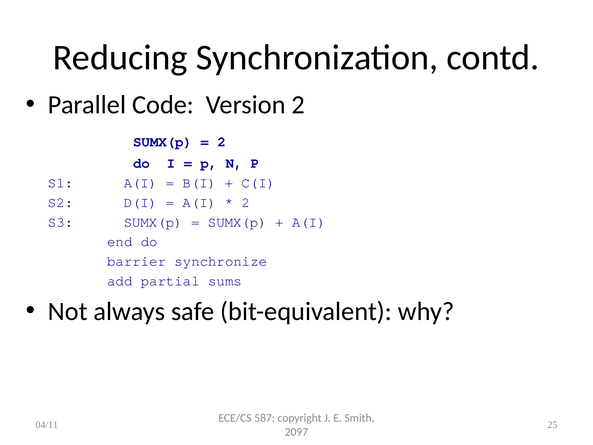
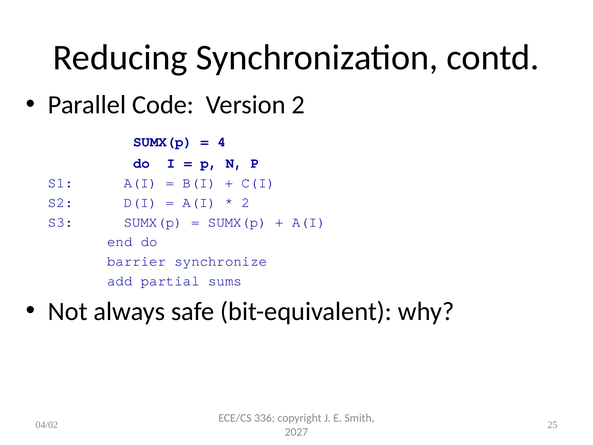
2 at (222, 142): 2 -> 4
587: 587 -> 336
04/11: 04/11 -> 04/02
2097: 2097 -> 2027
